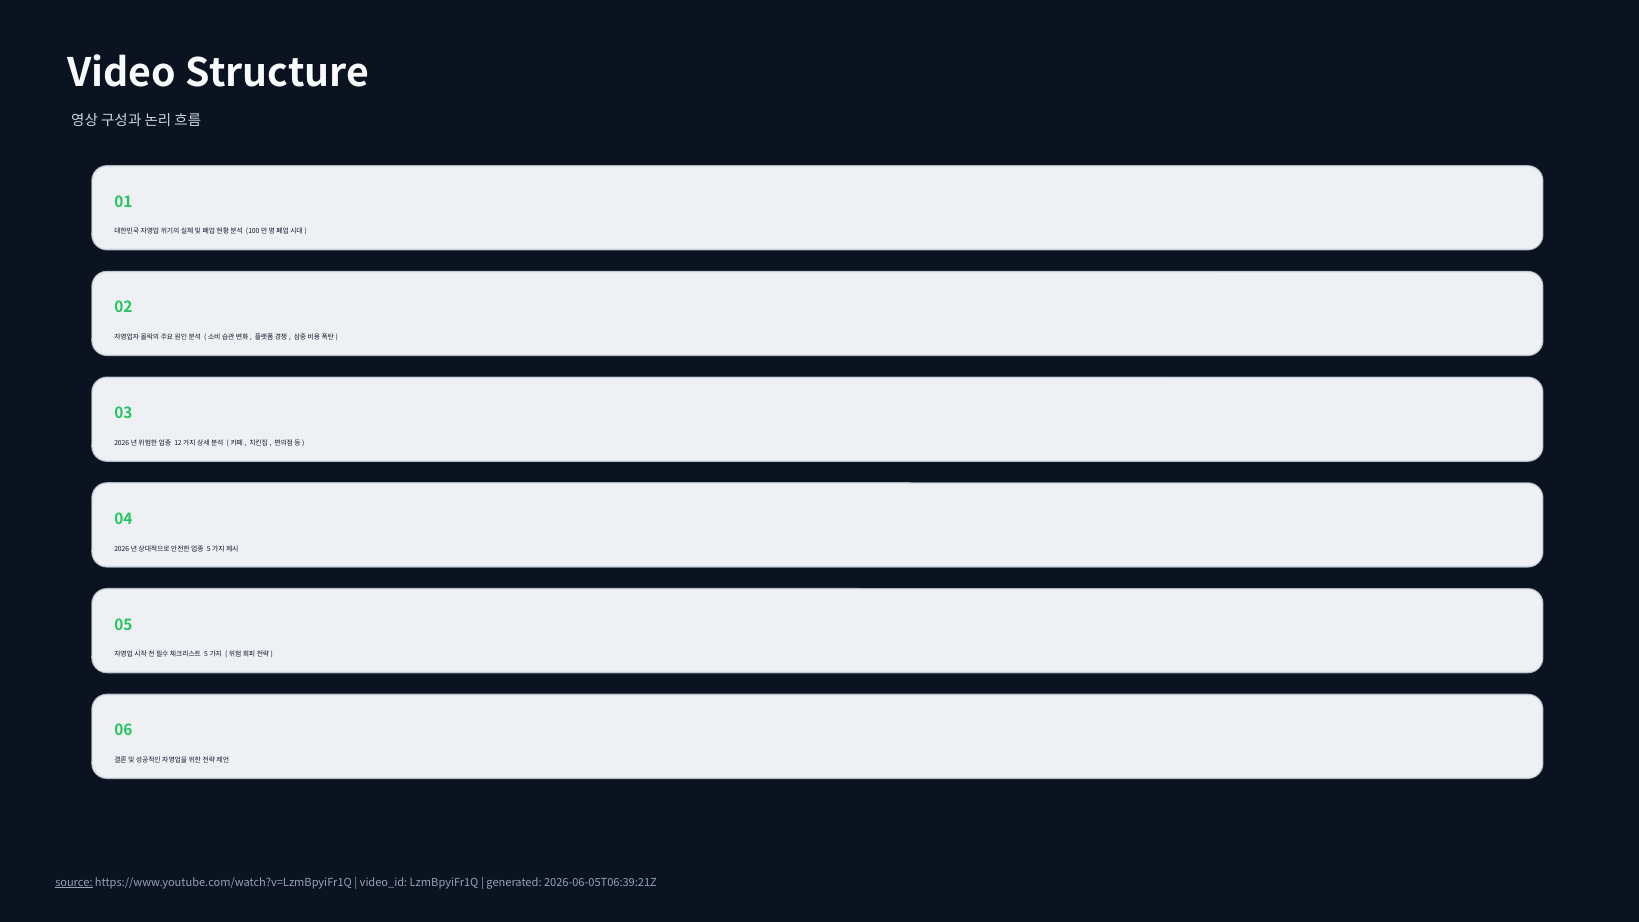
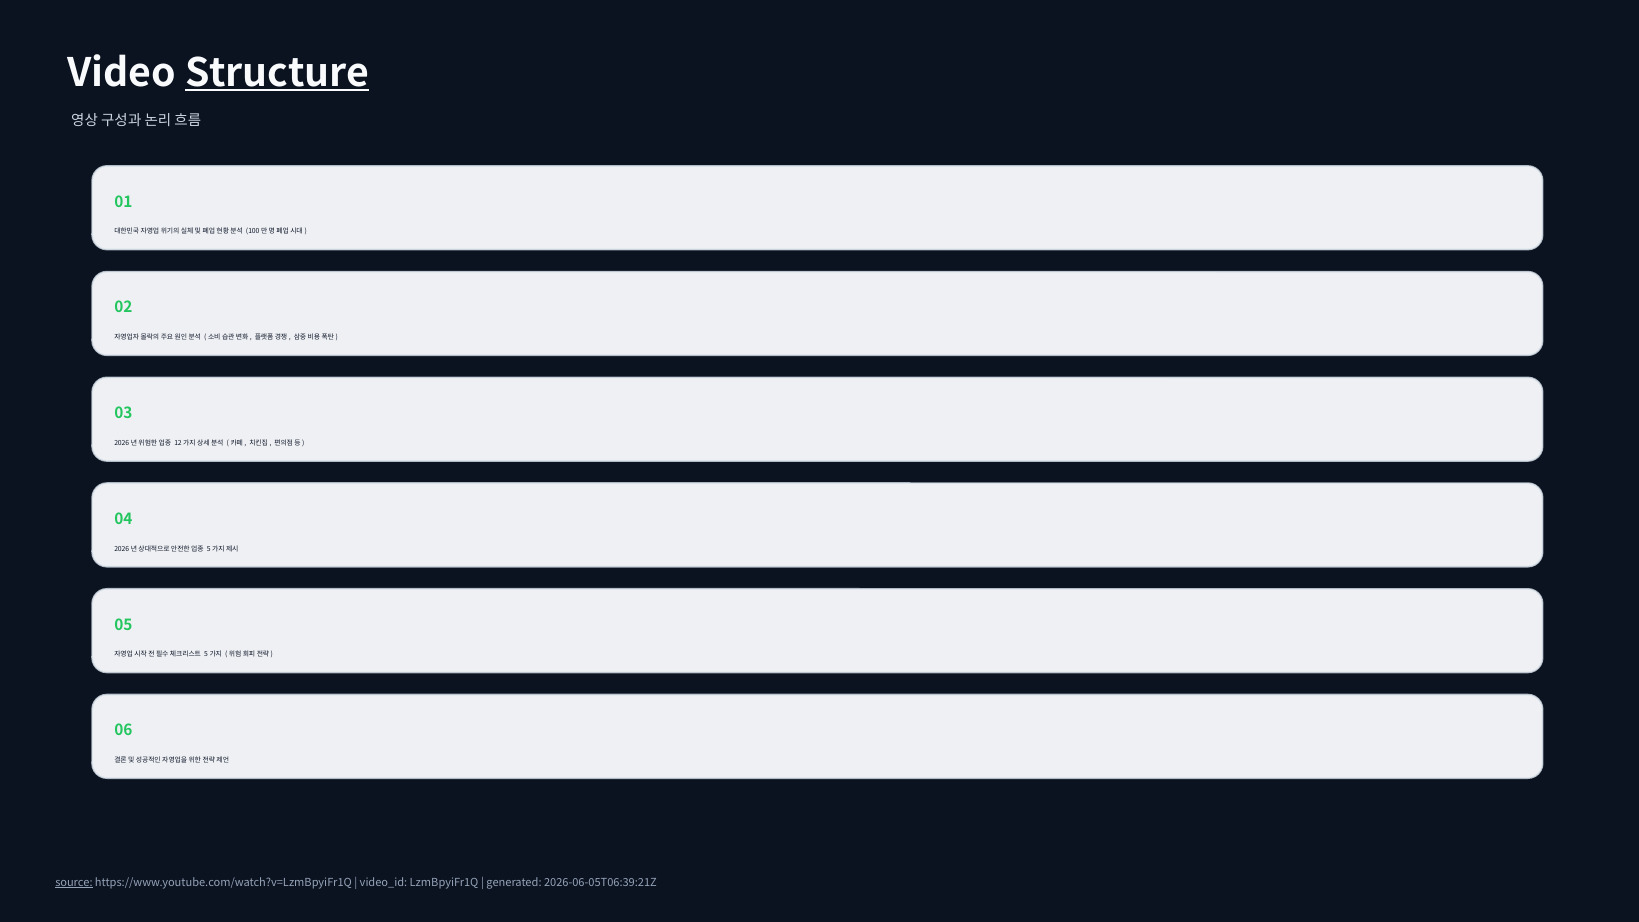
Structure underline: none -> present
